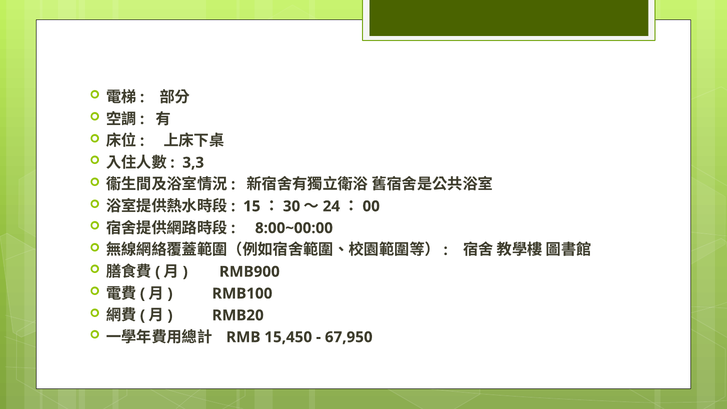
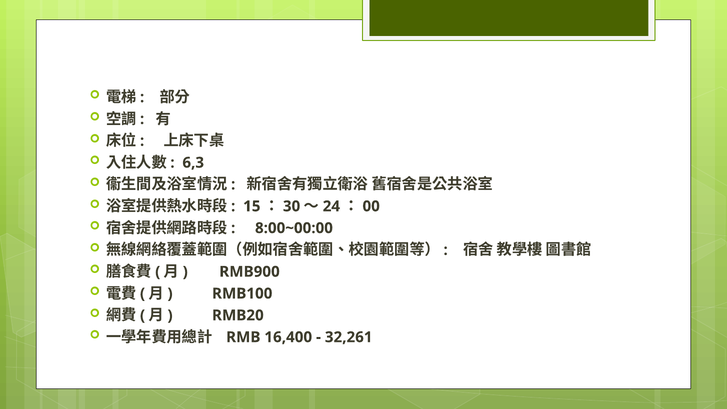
3,3: 3,3 -> 6,3
15,450: 15,450 -> 16,400
67,950: 67,950 -> 32,261
